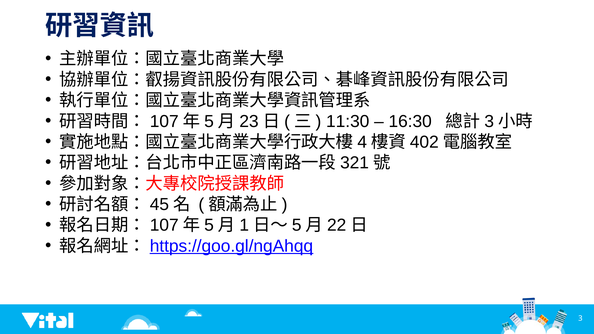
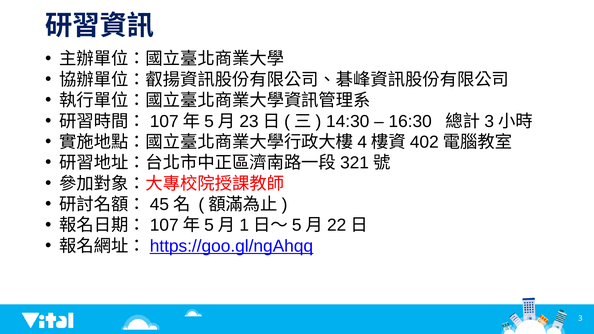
11:30: 11:30 -> 14:30
